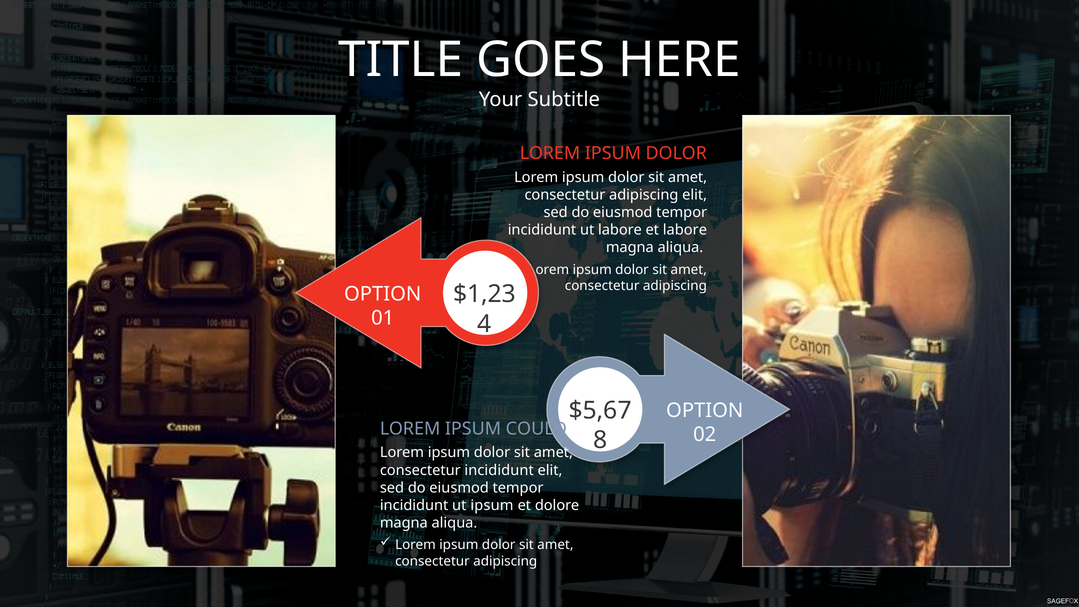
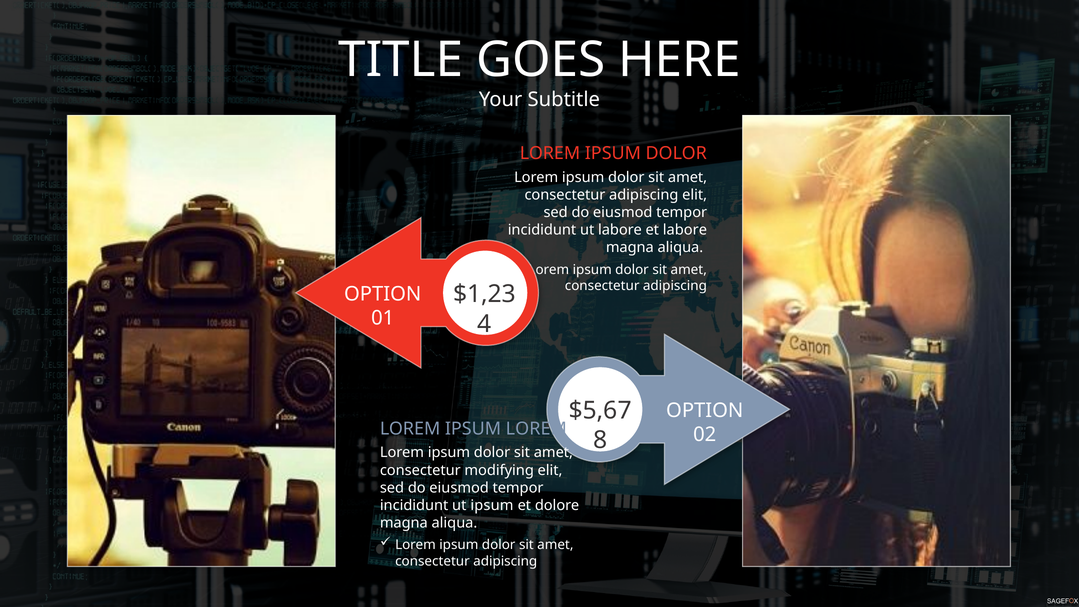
IPSUM COULD: COULD -> LOREM
consectetur incididunt: incididunt -> modifying
